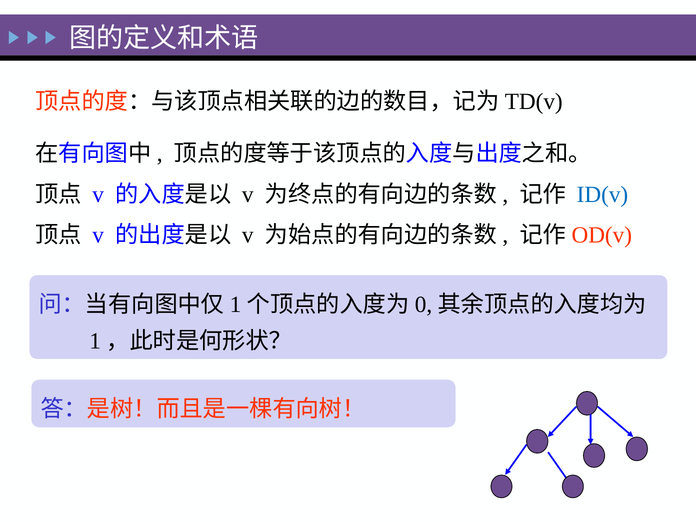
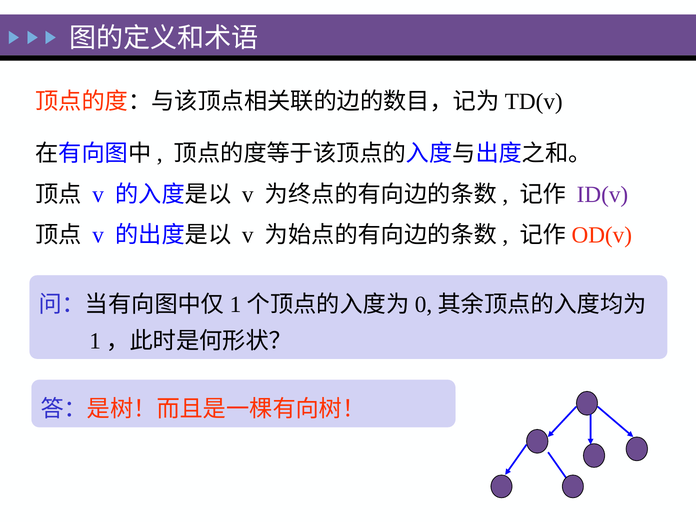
ID(v colour: blue -> purple
